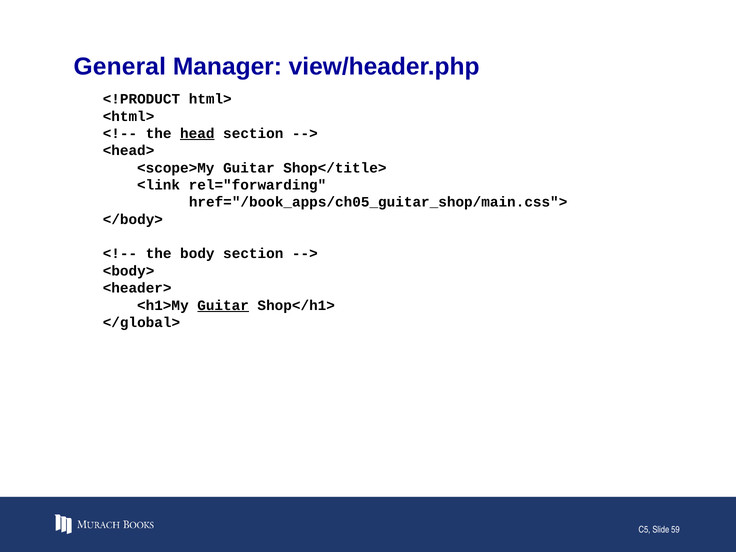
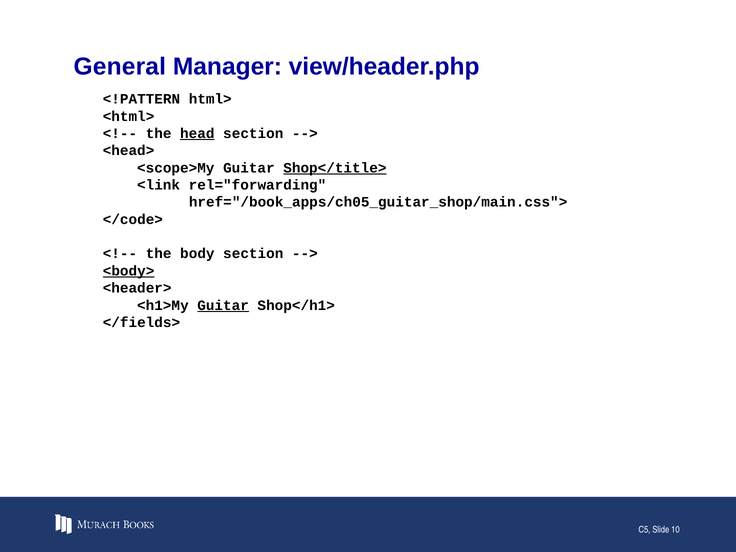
<!PRODUCT: <!PRODUCT -> <!PATTERN
Shop</title> underline: none -> present
</body>: </body> -> </code>
<body> underline: none -> present
</global>: </global> -> </fields>
59: 59 -> 10
